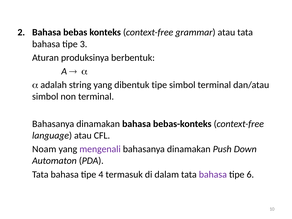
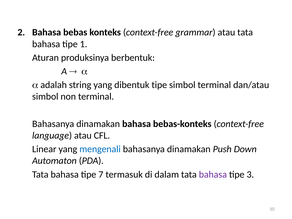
3: 3 -> 1
Noam: Noam -> Linear
mengenali colour: purple -> blue
4: 4 -> 7
6: 6 -> 3
